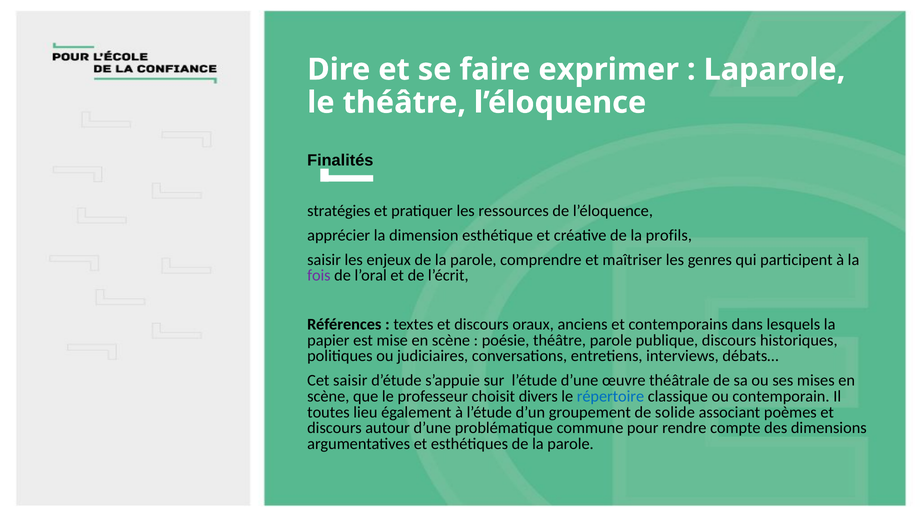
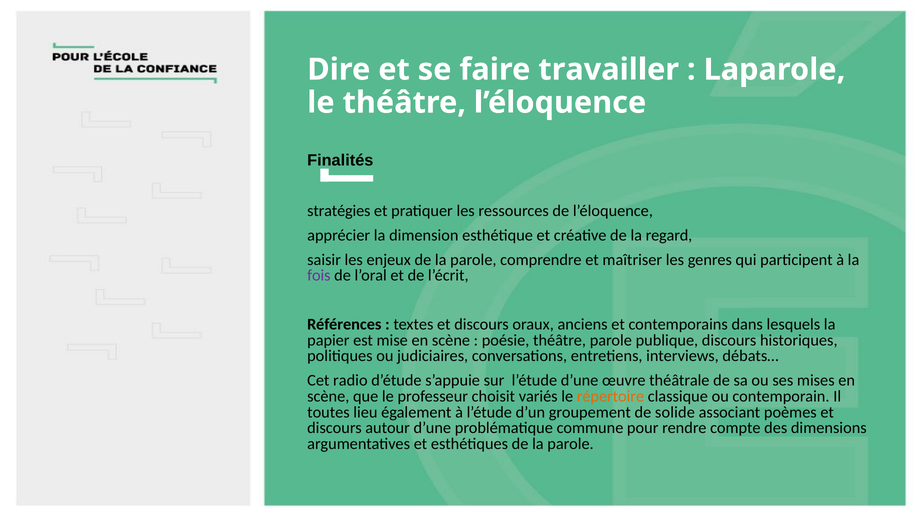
exprimer: exprimer -> travailler
profils: profils -> regard
Cet saisir: saisir -> radio
divers: divers -> variés
répertoire colour: blue -> orange
